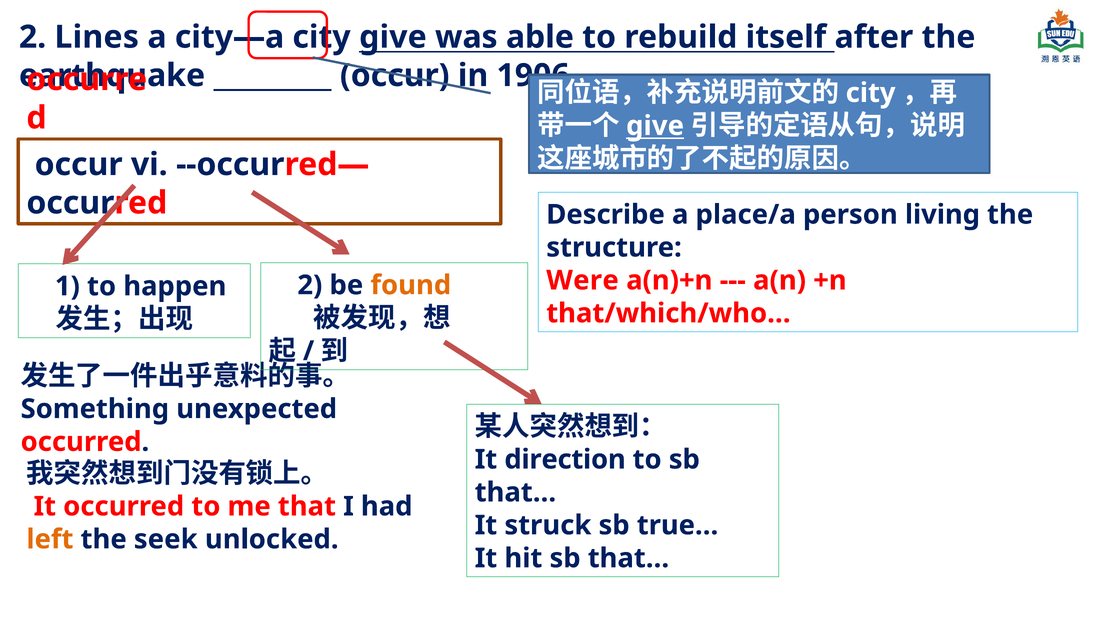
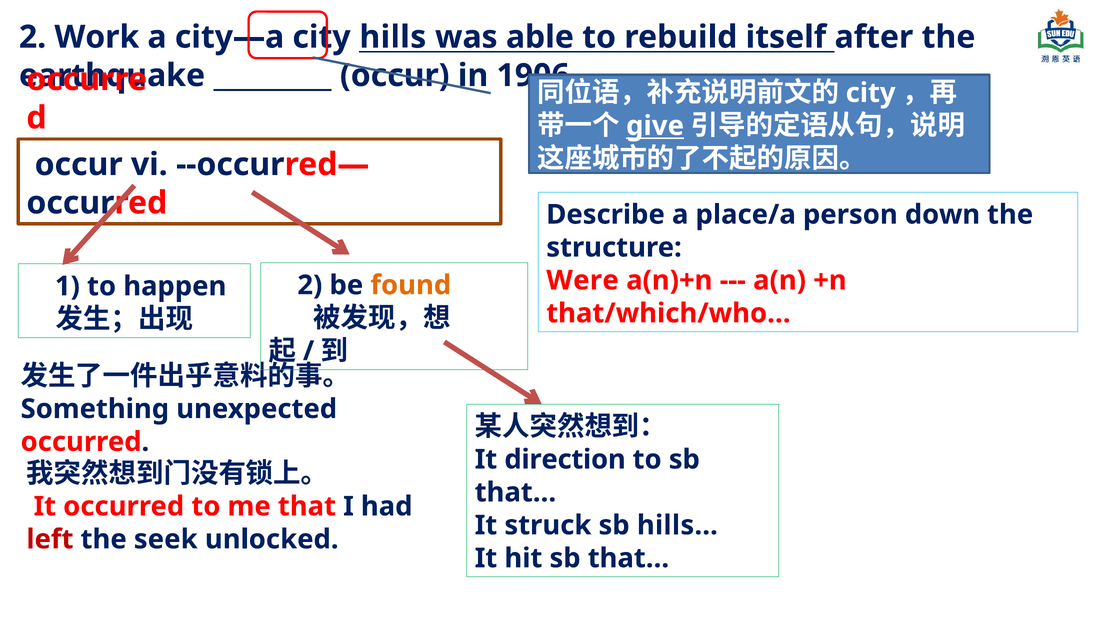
Lines: Lines -> Work
city give: give -> hills
living: living -> down
true…: true… -> hills…
left colour: orange -> red
